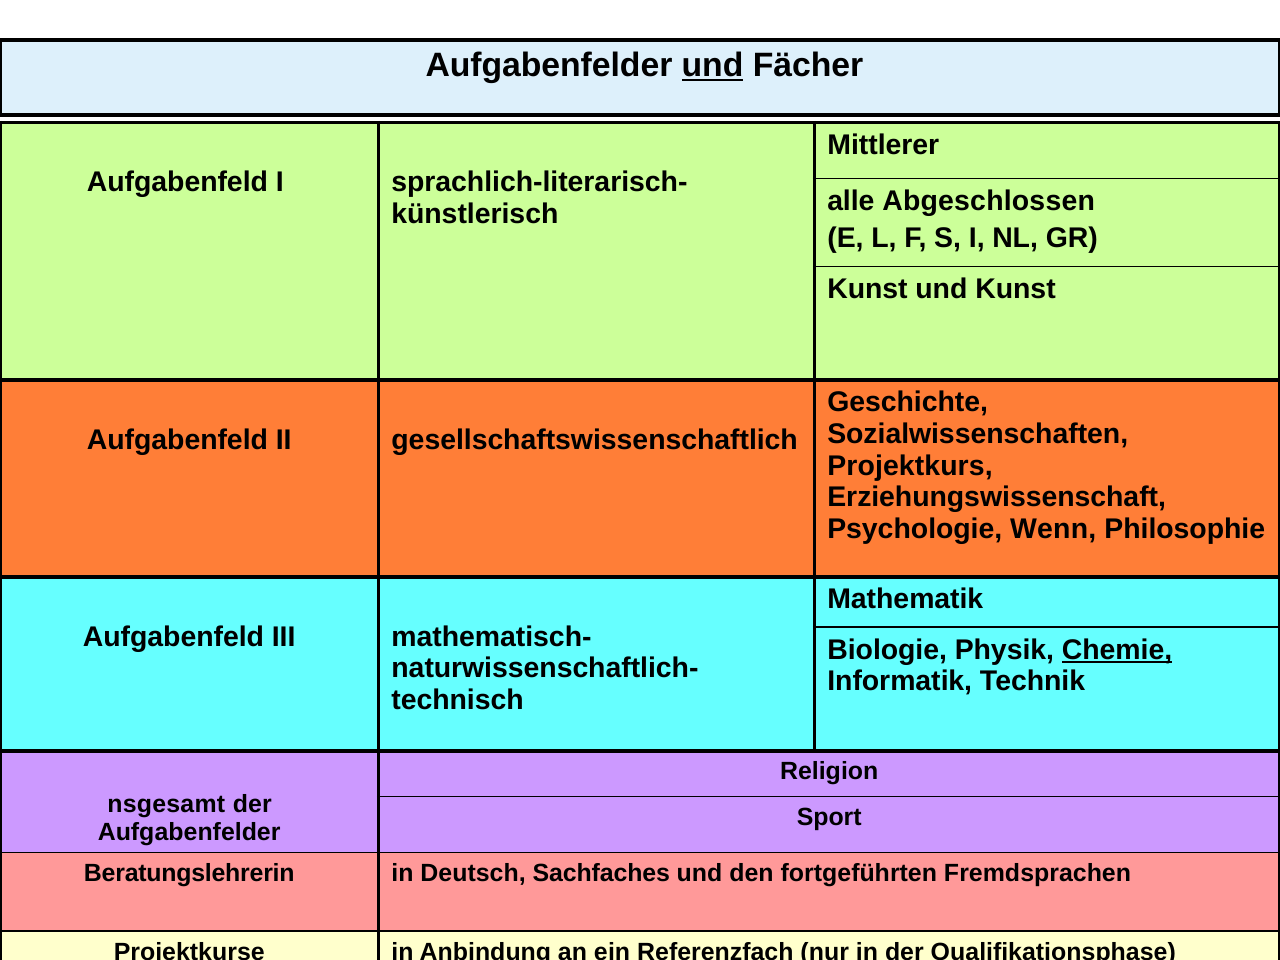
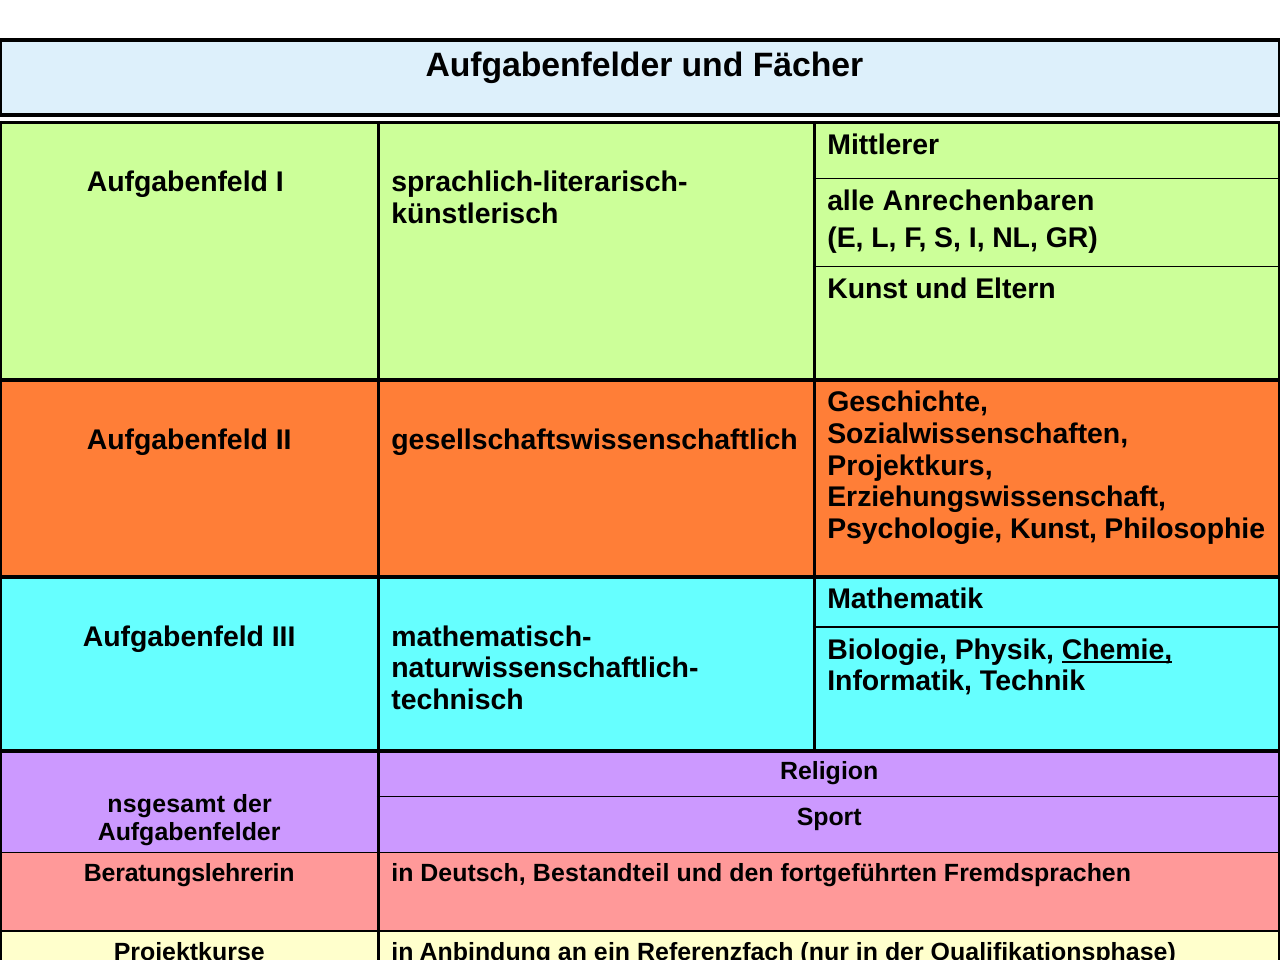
und at (713, 66) underline: present -> none
Abgeschlossen: Abgeschlossen -> Anrechenbaren
und Kunst: Kunst -> Eltern
Psychologie Wenn: Wenn -> Kunst
Sachfaches: Sachfaches -> Bestandteil
